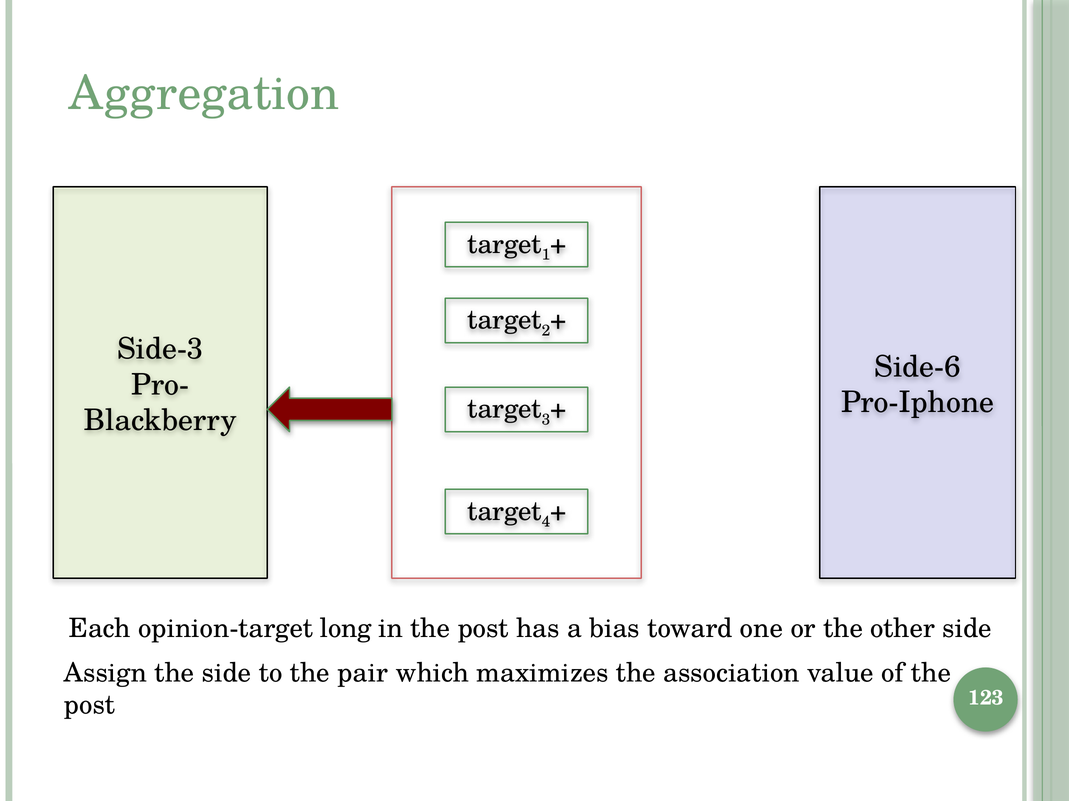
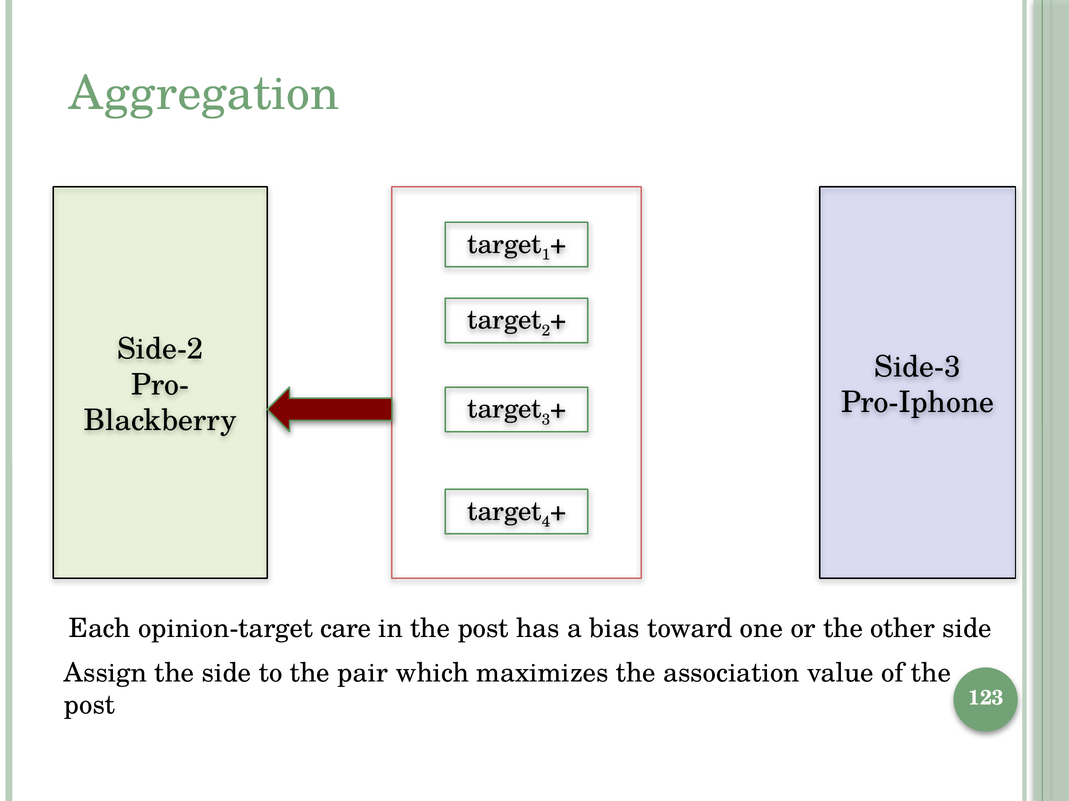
Side-3: Side-3 -> Side-2
Side-6: Side-6 -> Side-3
long: long -> care
